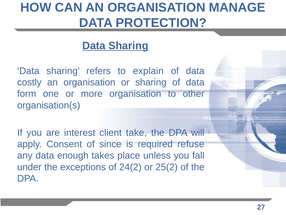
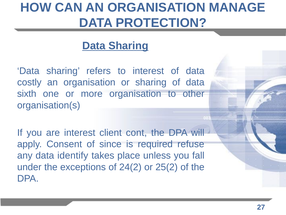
to explain: explain -> interest
form: form -> sixth
take: take -> cont
enough: enough -> identify
